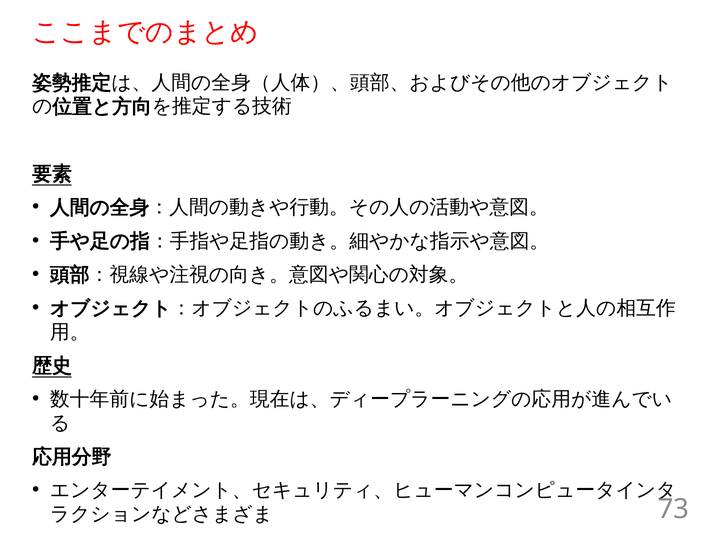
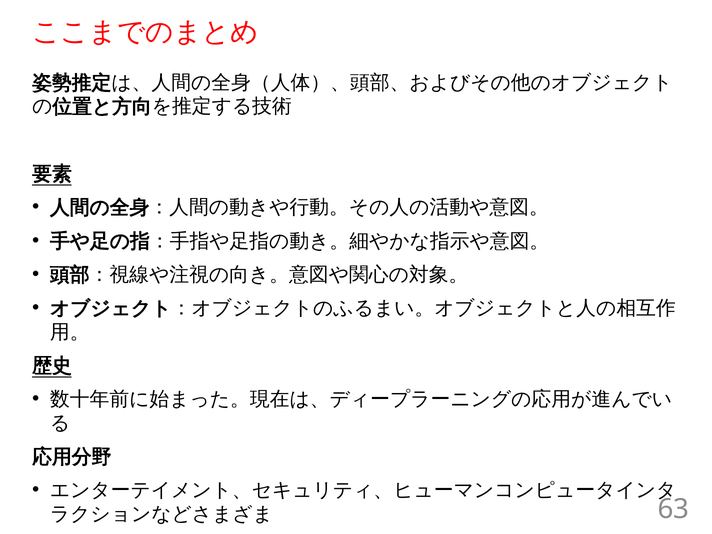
73: 73 -> 63
